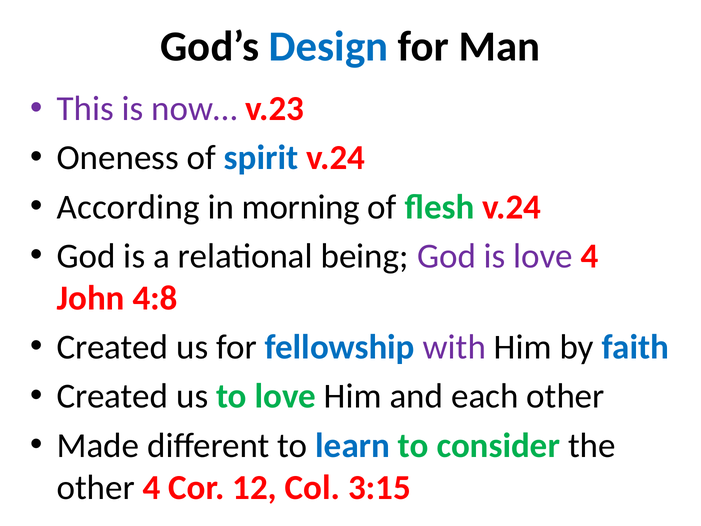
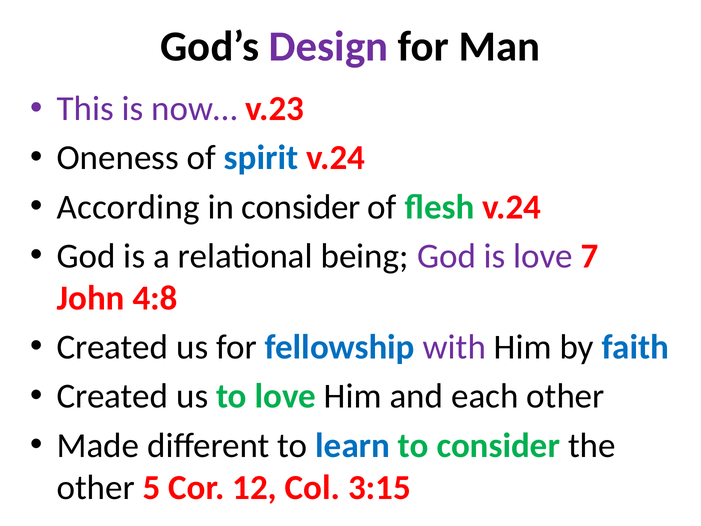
Design colour: blue -> purple
in morning: morning -> consider
love 4: 4 -> 7
other 4: 4 -> 5
